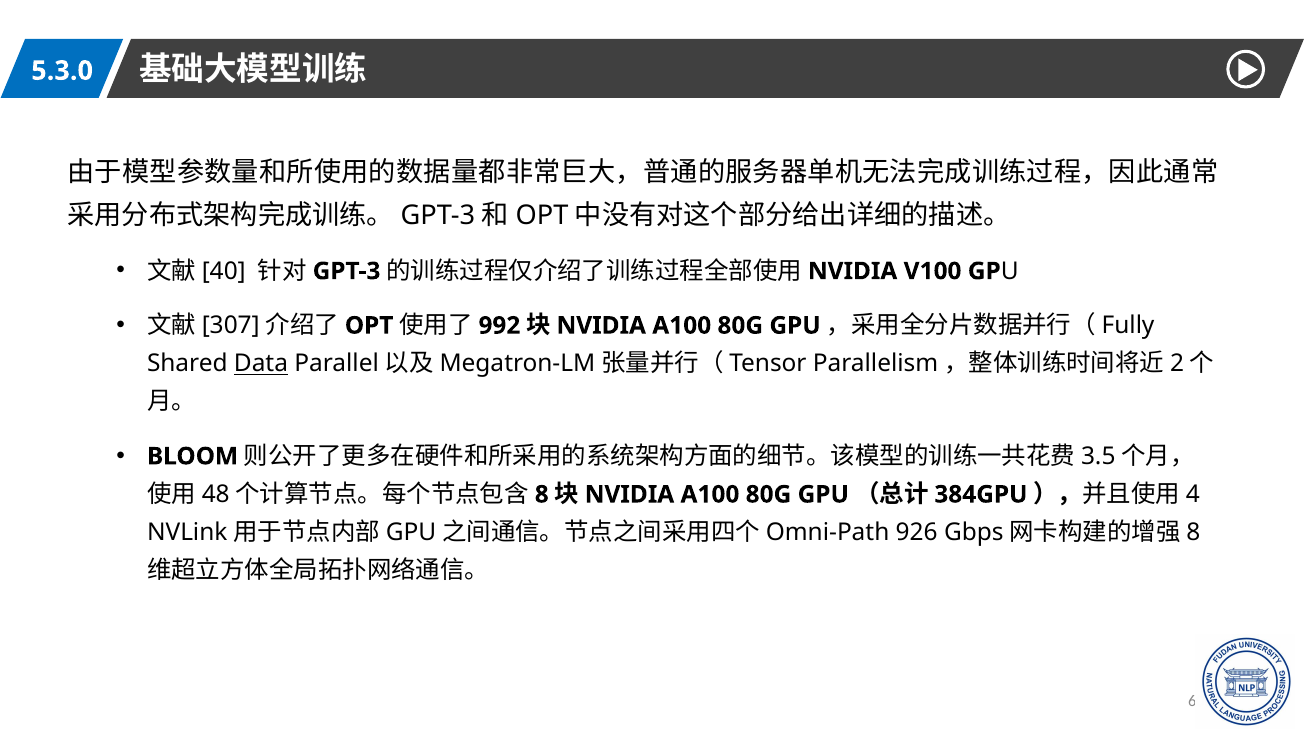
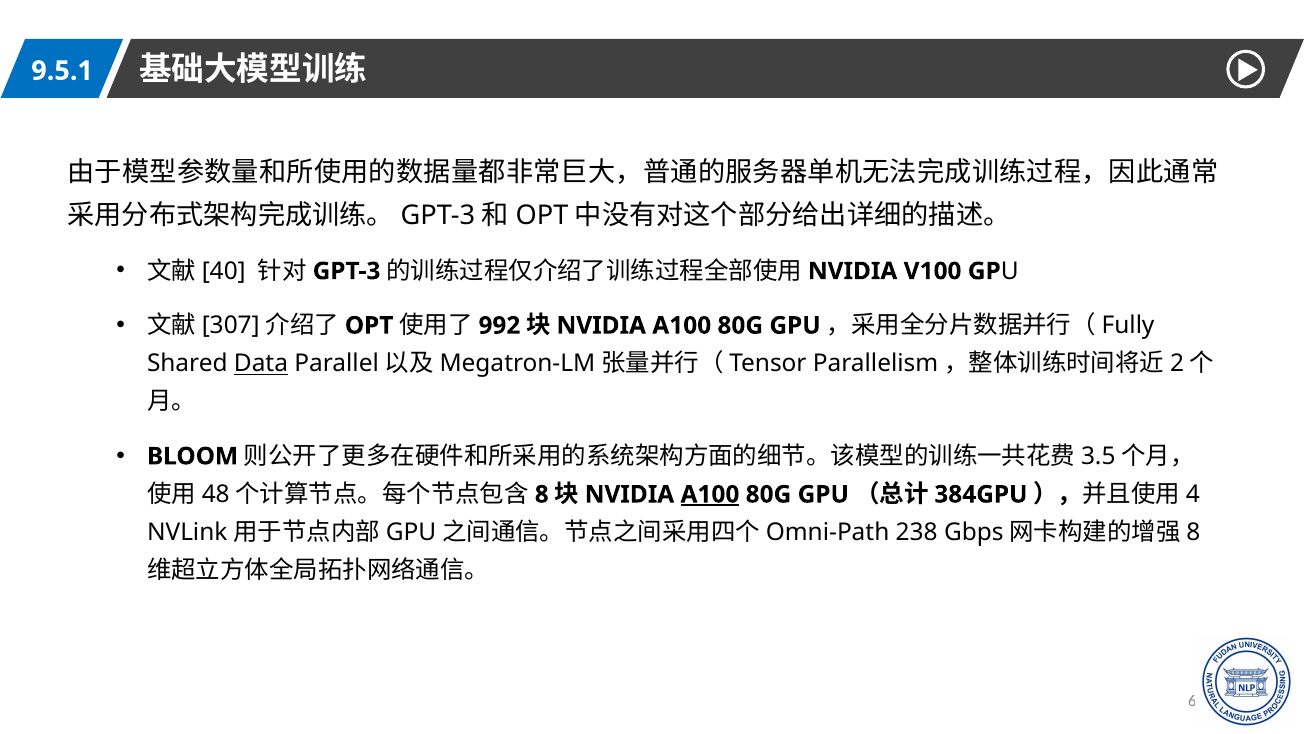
5.3.0: 5.3.0 -> 9.5.1
A100 at (710, 494) underline: none -> present
926: 926 -> 238
